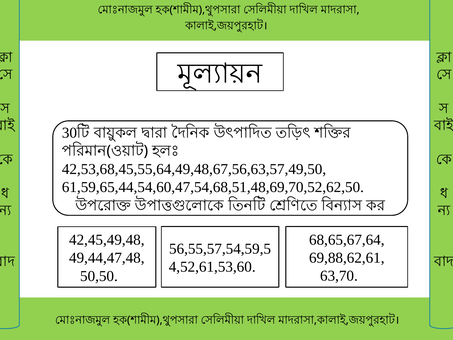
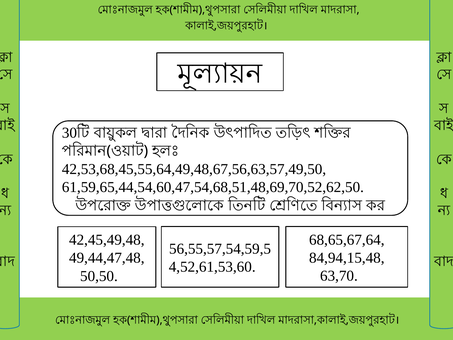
69,88,62,61: 69,88,62,61 -> 84,94,15,48
